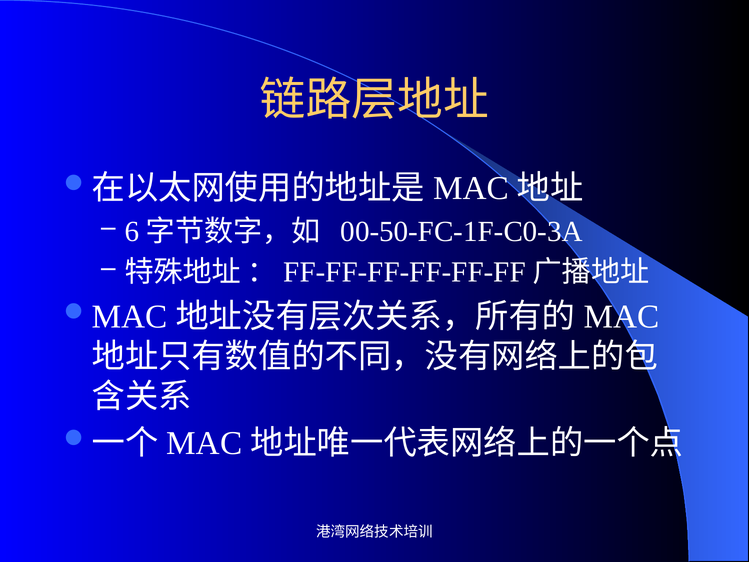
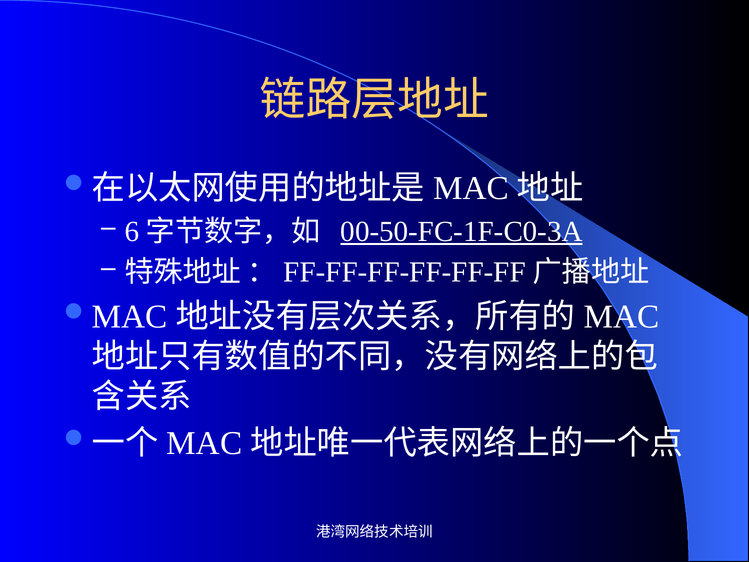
00-50-FC-1F-C0-3A underline: none -> present
